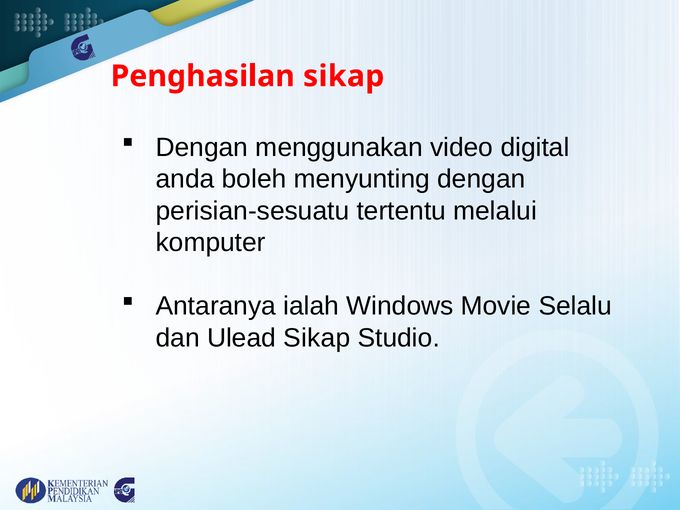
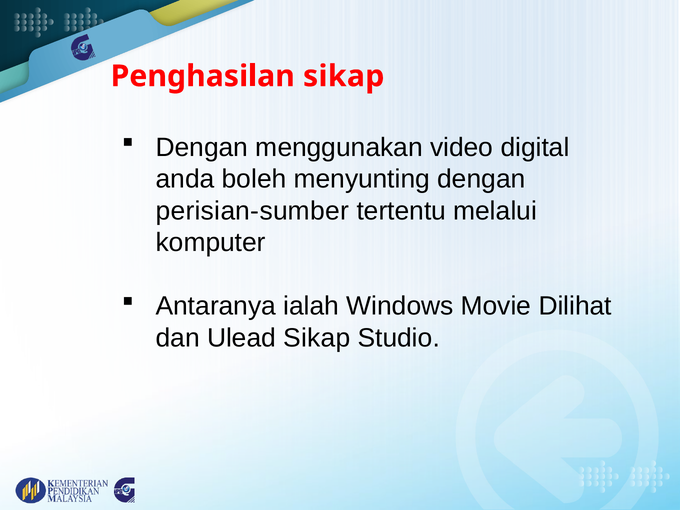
perisian-sesuatu: perisian-sesuatu -> perisian-sumber
Selalu: Selalu -> Dilihat
